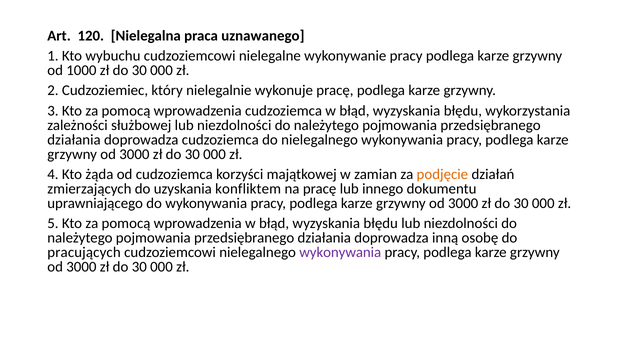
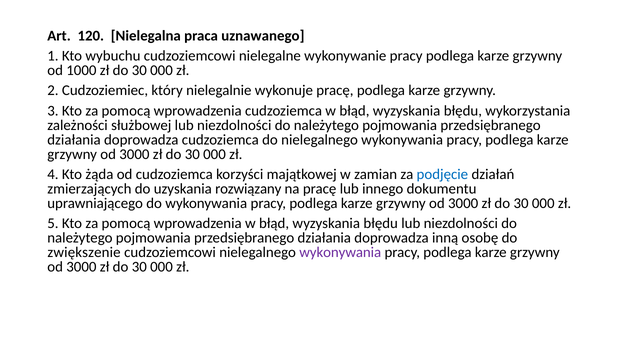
podjęcie colour: orange -> blue
konfliktem: konfliktem -> rozwiązany
pracujących: pracujących -> zwiększenie
